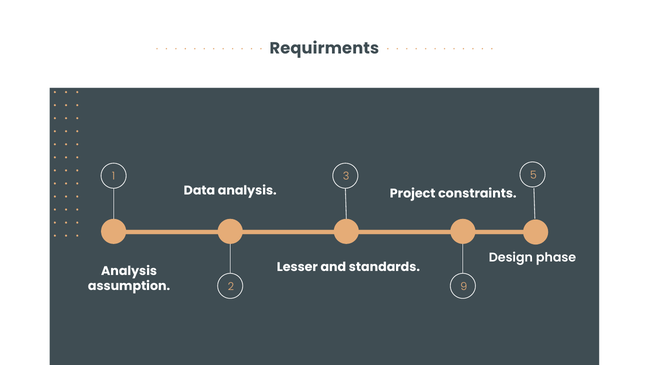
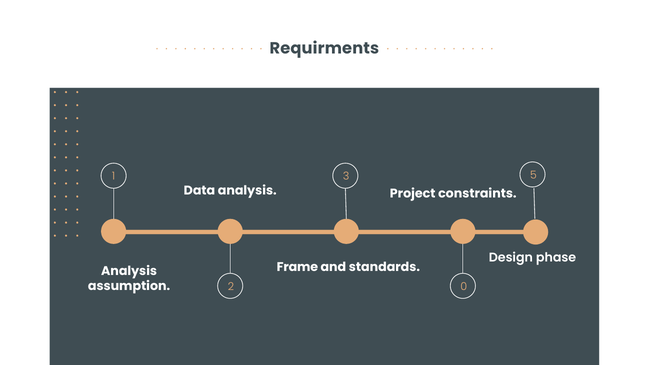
Lesser: Lesser -> Frame
9: 9 -> 0
